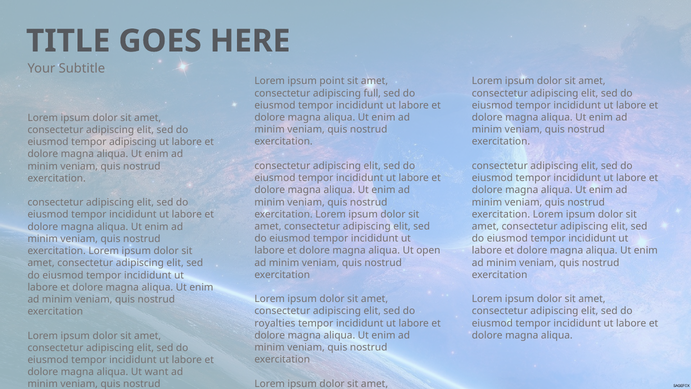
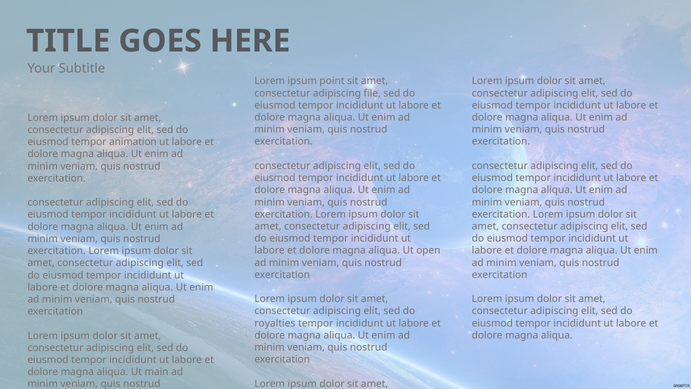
full: full -> file
tempor adipiscing: adipiscing -> animation
want: want -> main
